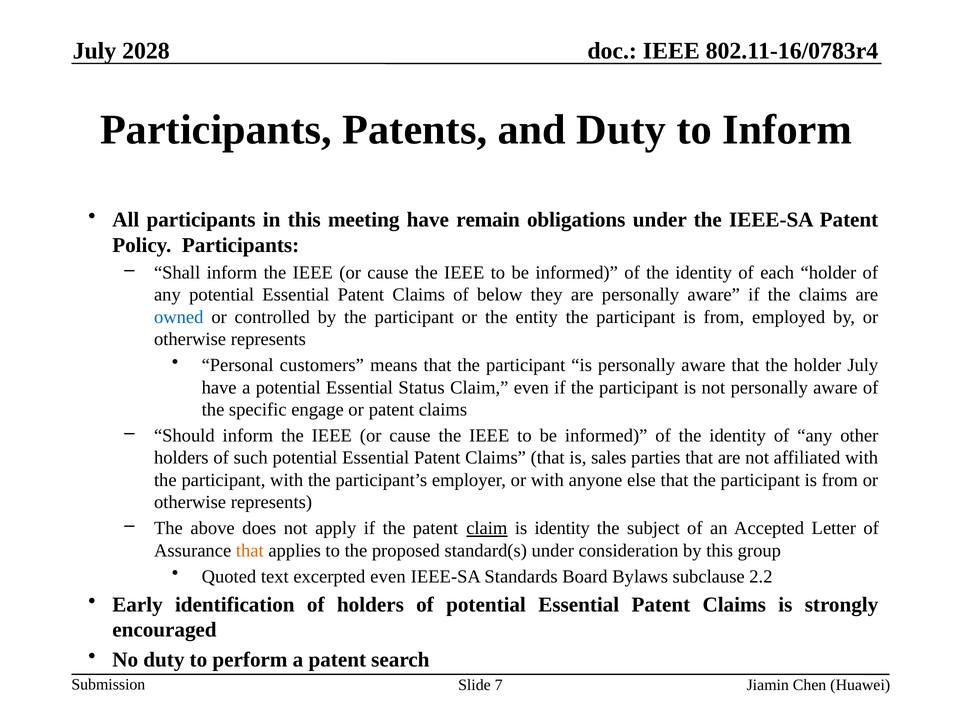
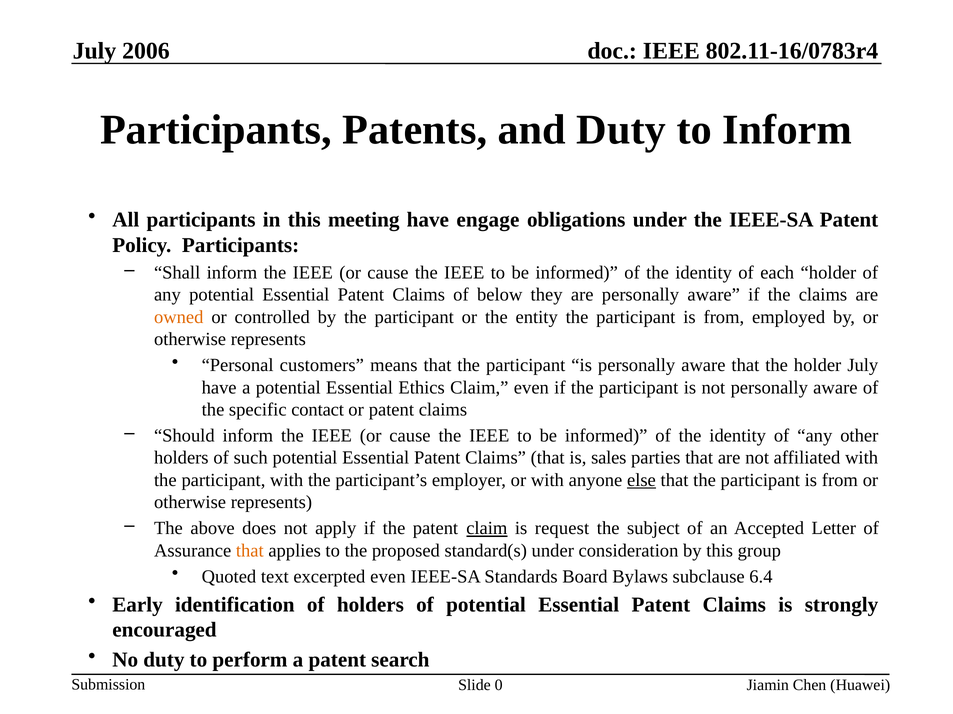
2028: 2028 -> 2006
remain: remain -> engage
owned colour: blue -> orange
Status: Status -> Ethics
engage: engage -> contact
else underline: none -> present
is identity: identity -> request
2.2: 2.2 -> 6.4
7: 7 -> 0
